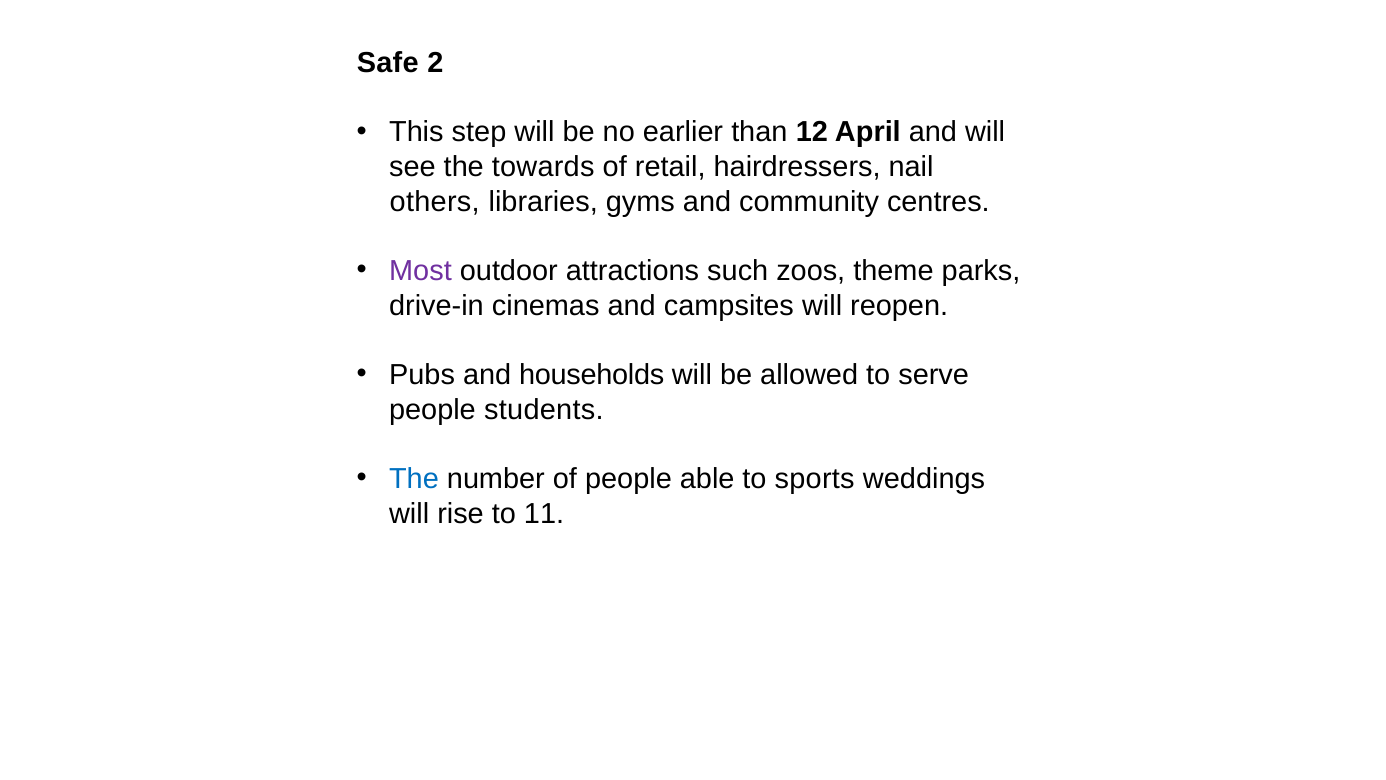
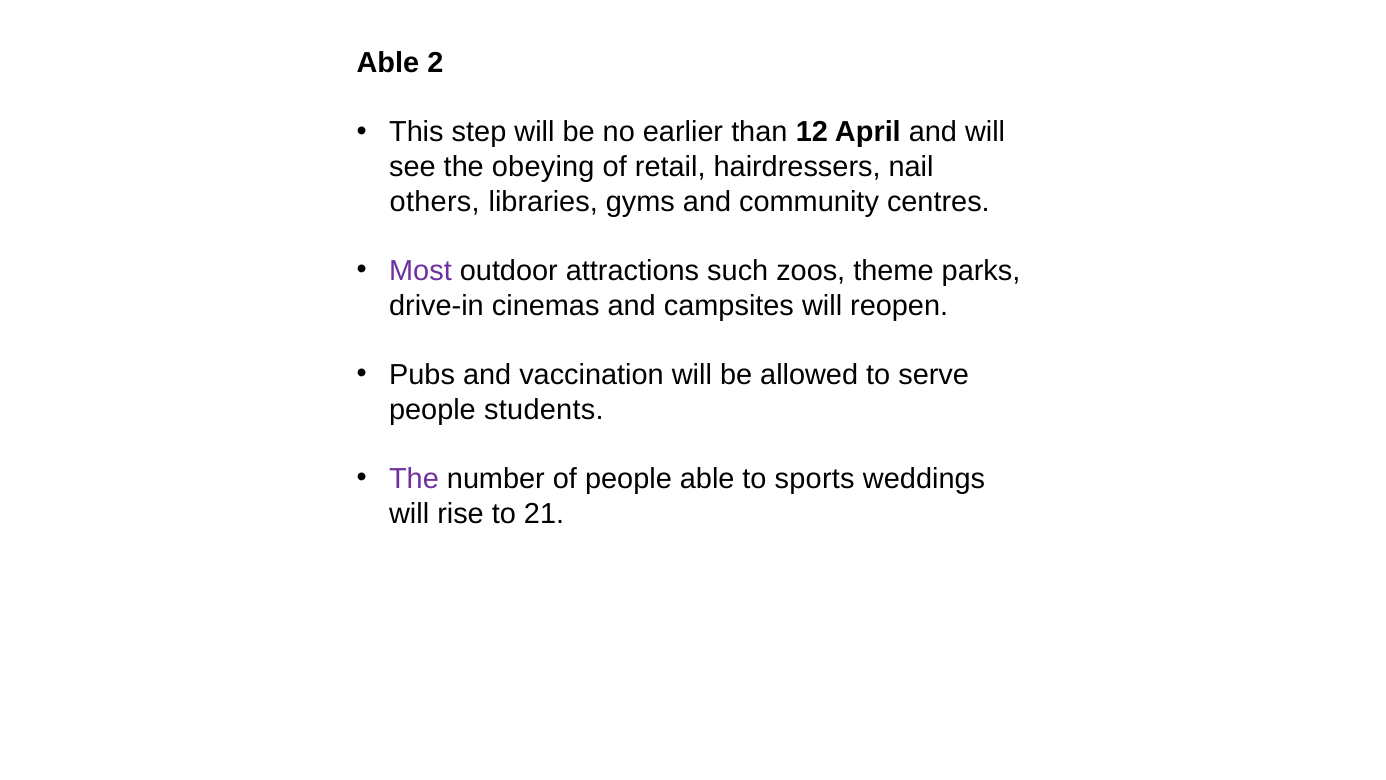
Safe at (388, 63): Safe -> Able
towards: towards -> obeying
households: households -> vaccination
The at (414, 479) colour: blue -> purple
11: 11 -> 21
